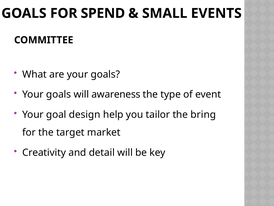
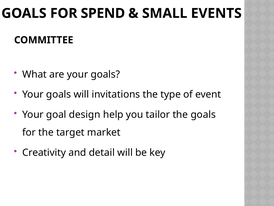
awareness: awareness -> invitations
the bring: bring -> goals
